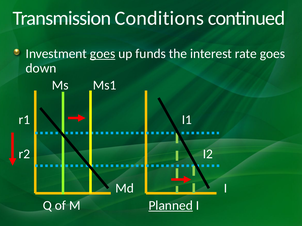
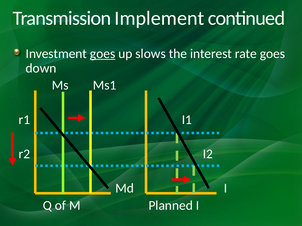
Conditions: Conditions -> Implement
funds: funds -> slows
Planned underline: present -> none
